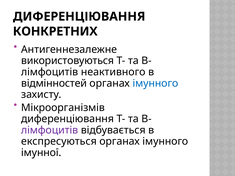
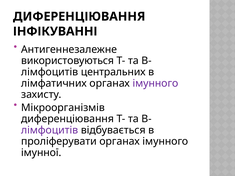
КОНКРЕТНИХ: КОНКРЕТНИХ -> ІНФІКУВАННІ
неактивного: неактивного -> центральних
відмінностей: відмінностей -> лімфатичних
імунного at (155, 83) colour: blue -> purple
експресуються: експресуються -> проліферувати
